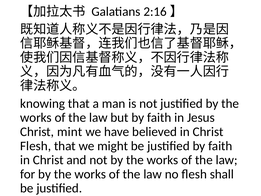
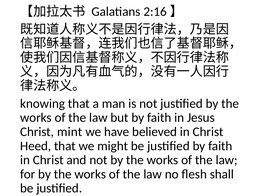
Flesh at (36, 146): Flesh -> Heed
